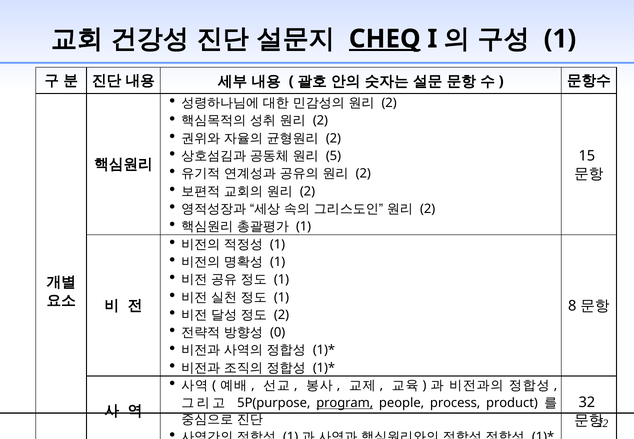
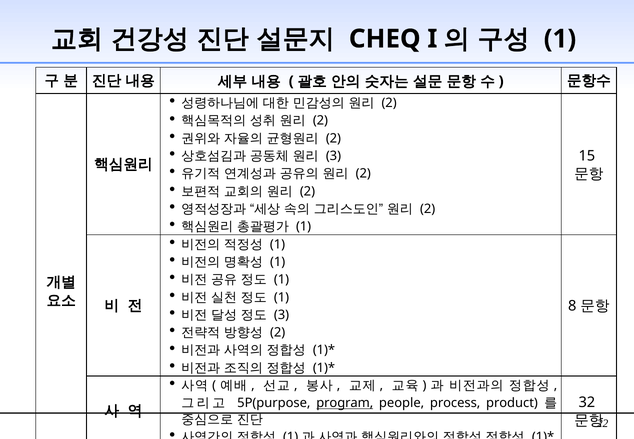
CHEQ underline: present -> none
5 at (333, 156): 5 -> 3
2 at (282, 315): 2 -> 3
0 at (278, 332): 0 -> 2
